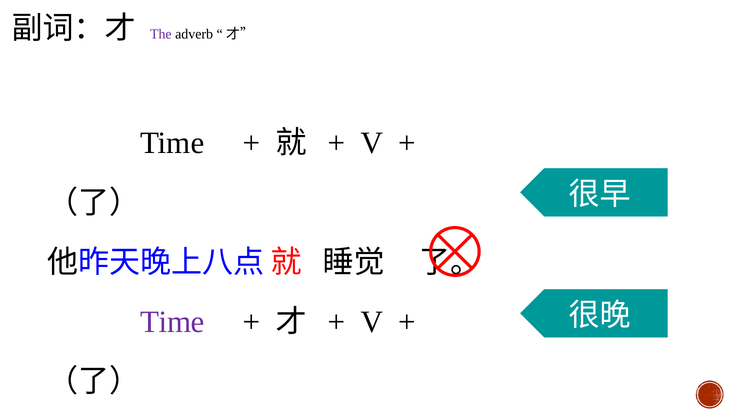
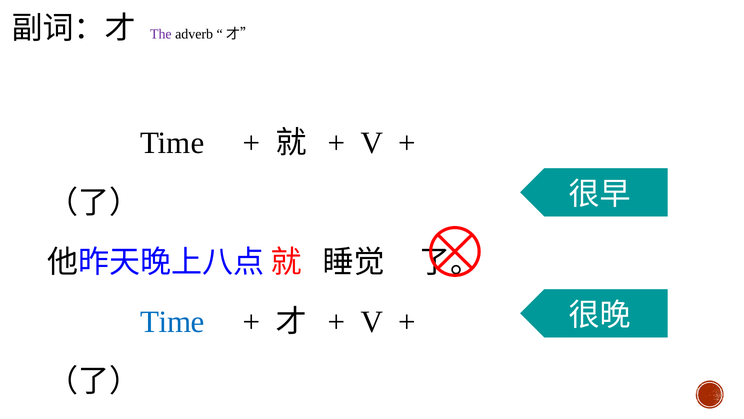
Time at (172, 322) colour: purple -> blue
